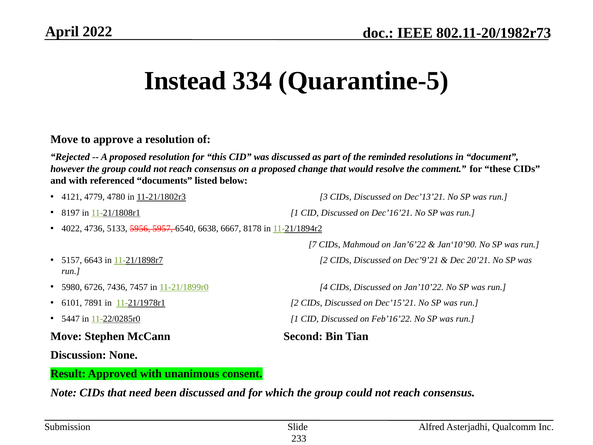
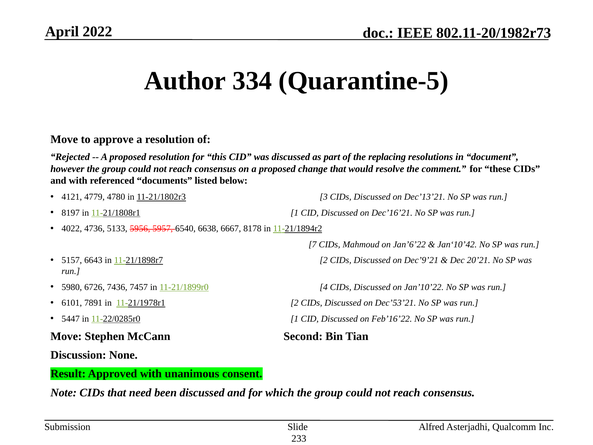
Instead: Instead -> Author
reminded: reminded -> replacing
Jan‘10’90: Jan‘10’90 -> Jan‘10’42
Dec’15’21: Dec’15’21 -> Dec’53’21
